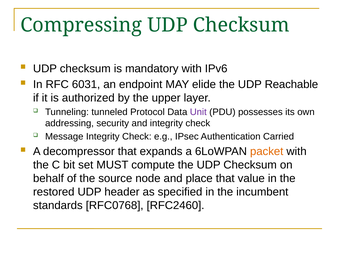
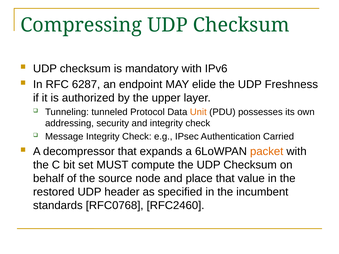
6031: 6031 -> 6287
Reachable: Reachable -> Freshness
Unit colour: purple -> orange
